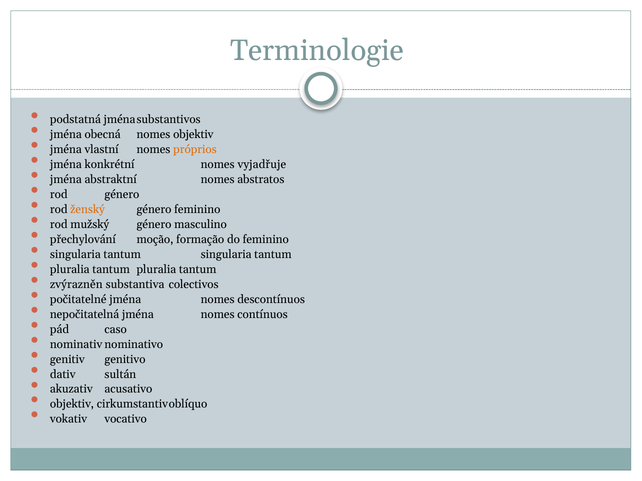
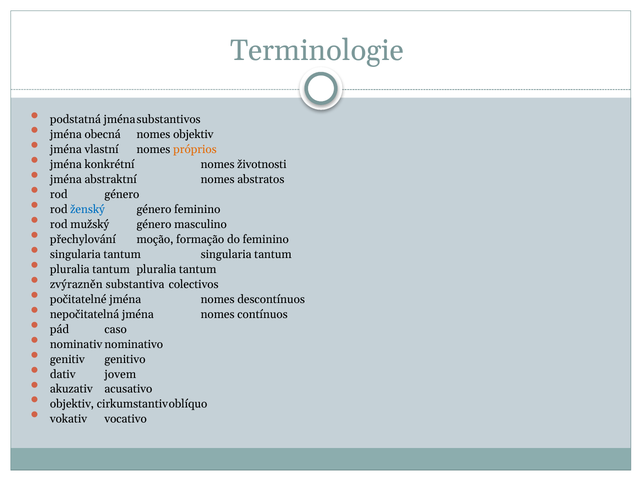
vyjadřuje: vyjadřuje -> životnosti
ženský colour: orange -> blue
sultán: sultán -> jovem
